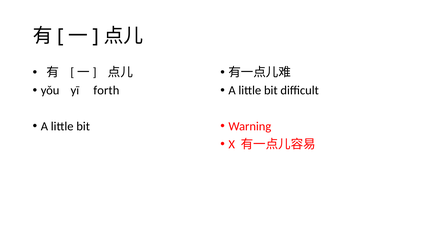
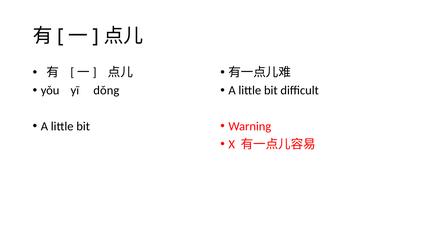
forth: forth -> dǒng
